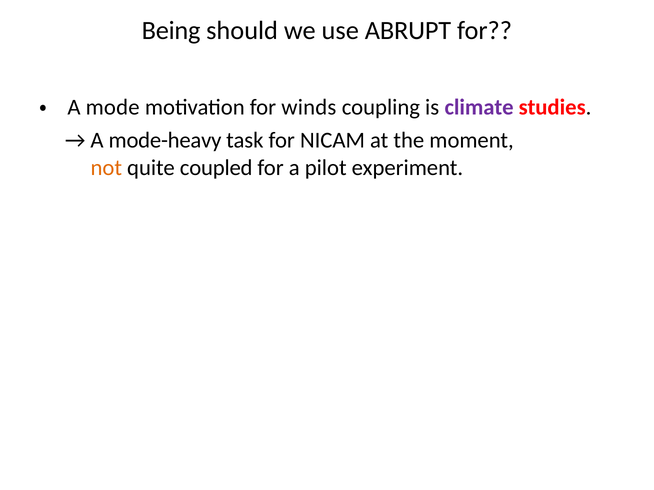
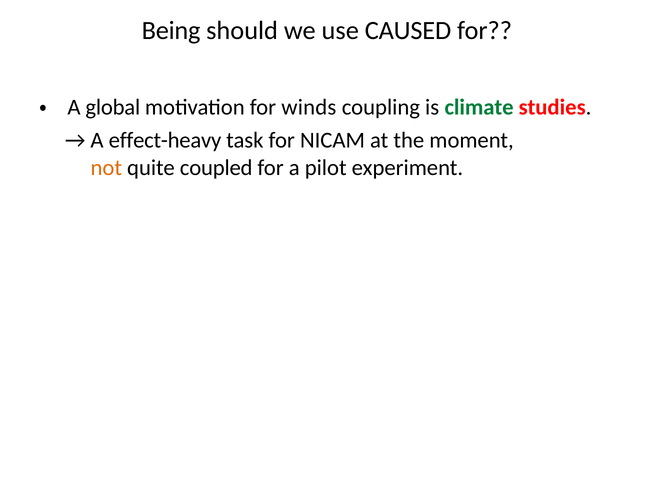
ABRUPT: ABRUPT -> CAUSED
mode: mode -> global
climate colour: purple -> green
mode-heavy: mode-heavy -> effect-heavy
